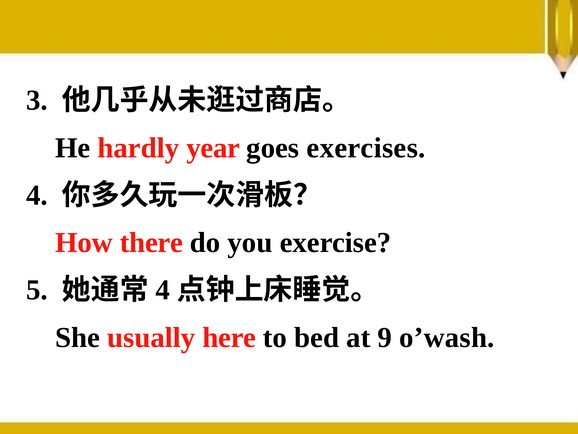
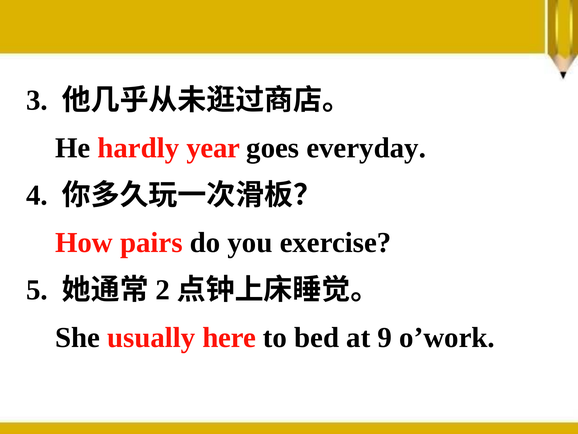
exercises: exercises -> everyday
there: there -> pairs
4 at (163, 290): 4 -> 2
o’wash: o’wash -> o’work
